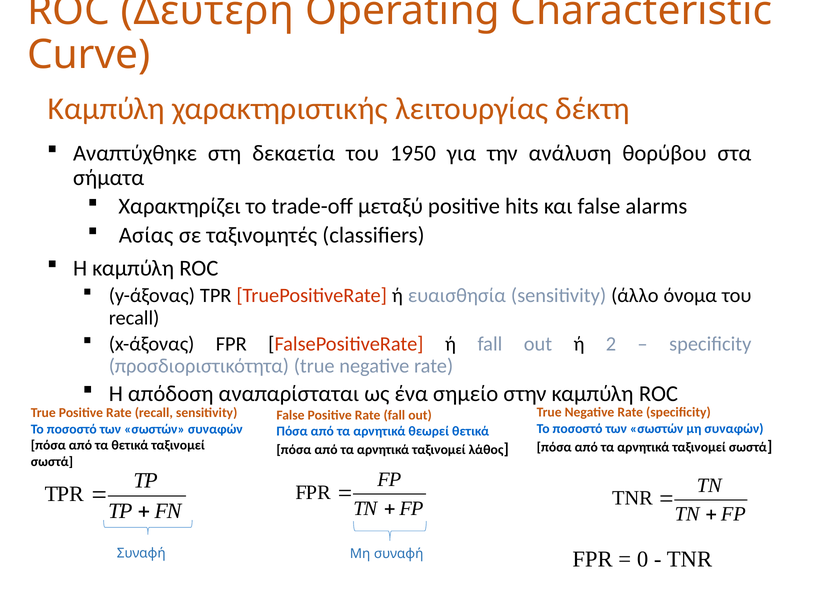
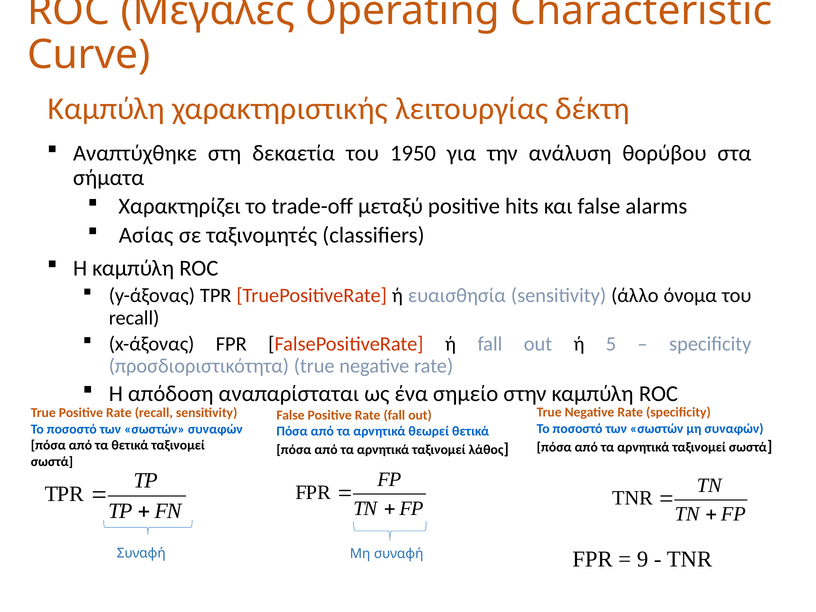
Δεύτερη: Δεύτερη -> Μεγάλες
2: 2 -> 5
0: 0 -> 9
